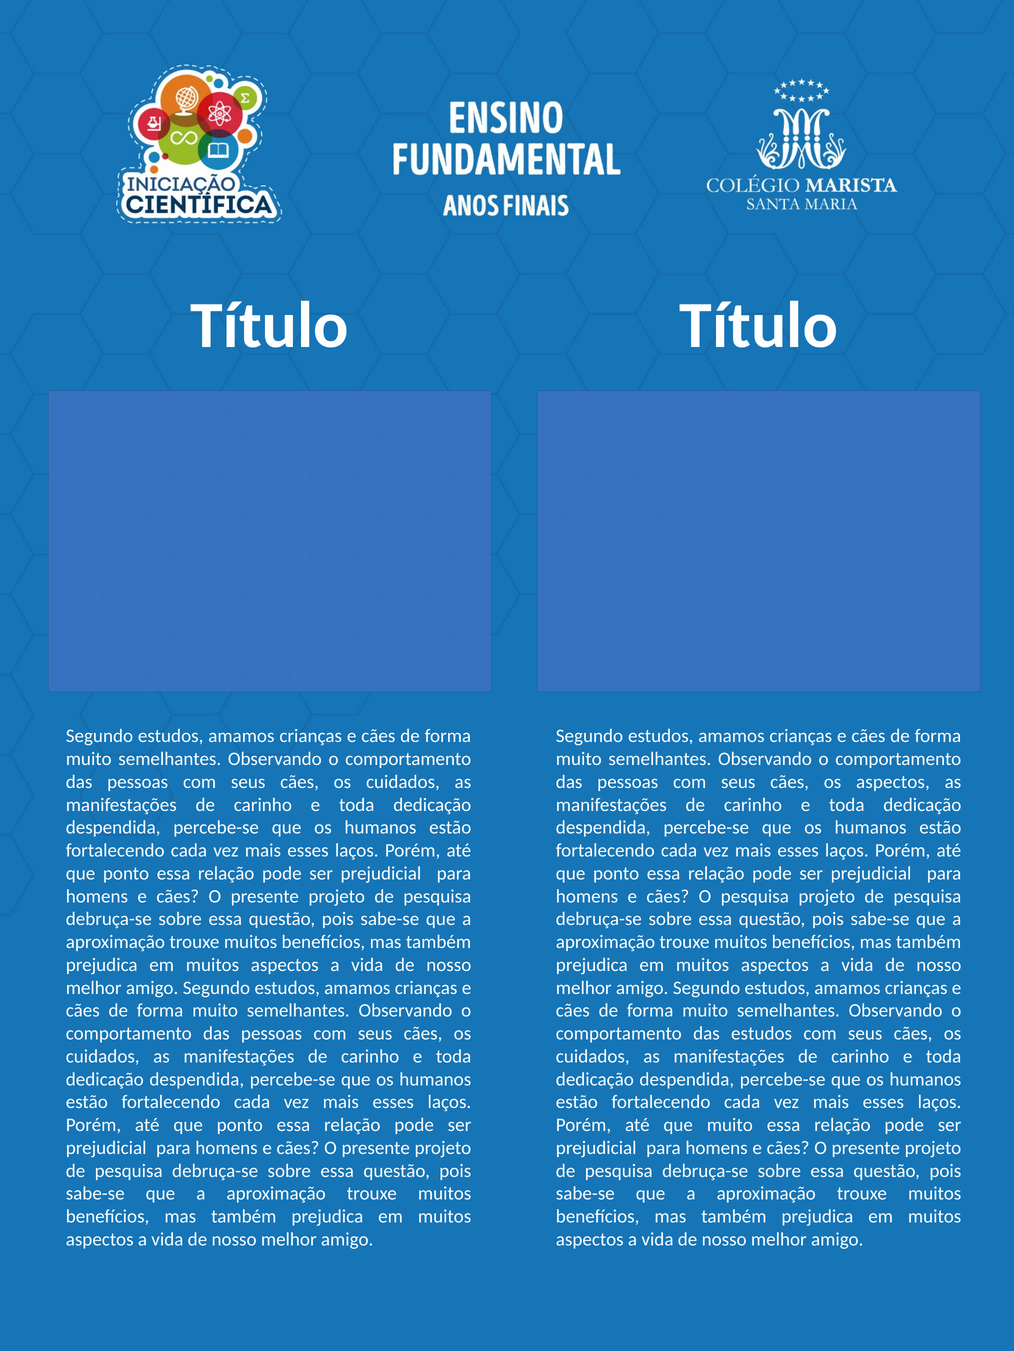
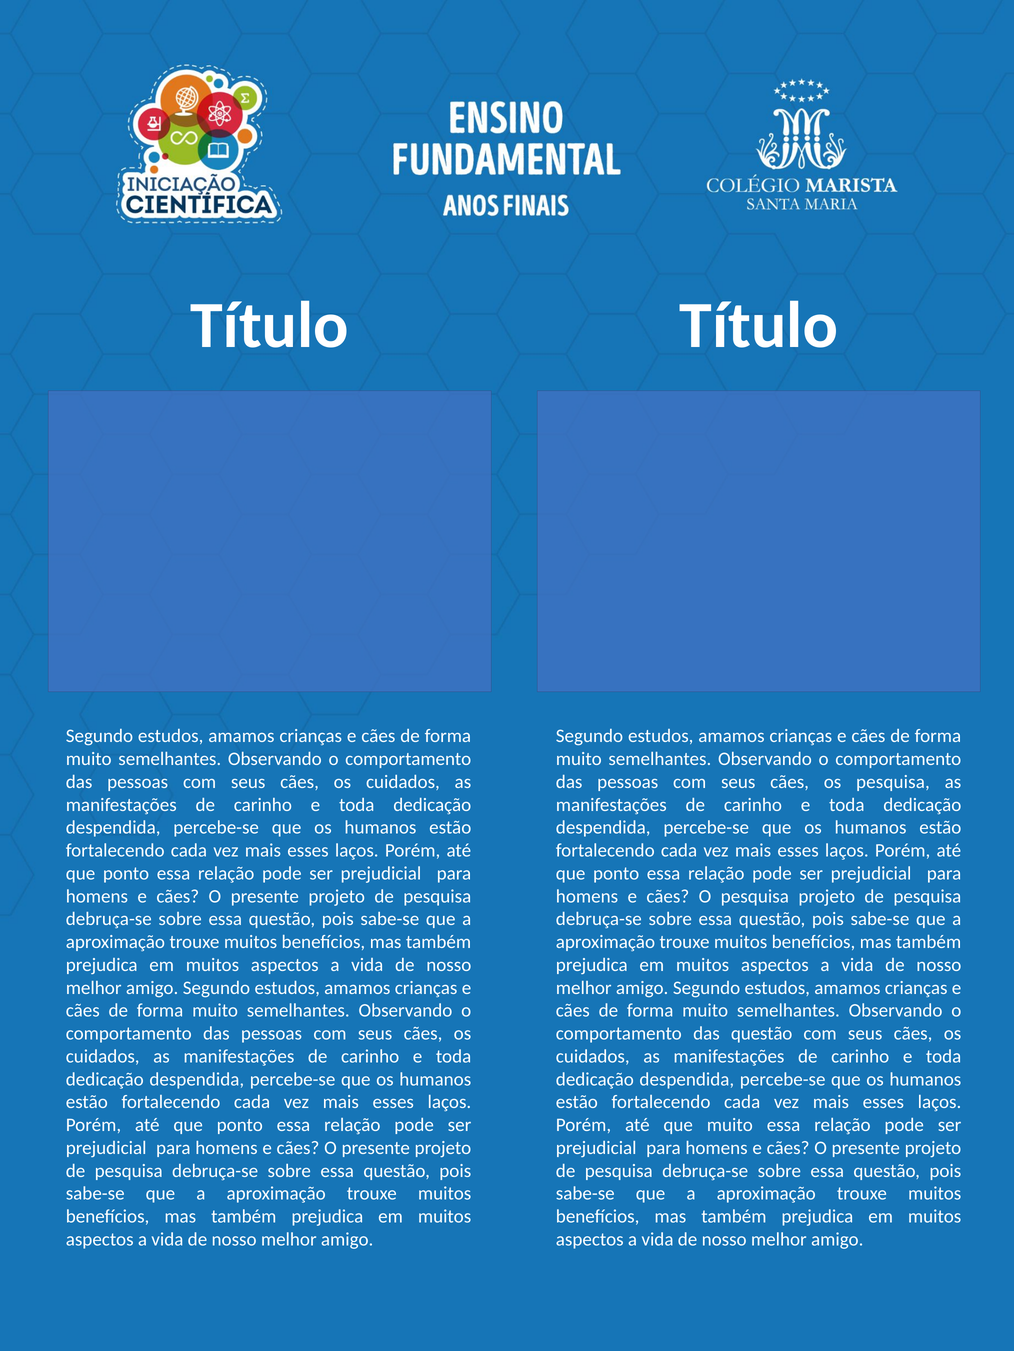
os aspectos: aspectos -> pesquisa
das estudos: estudos -> questão
